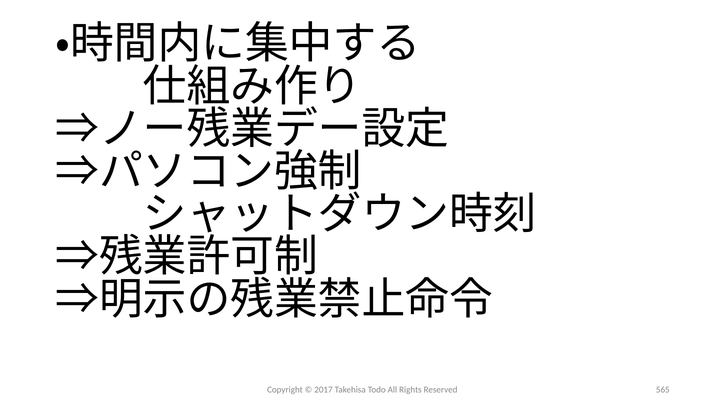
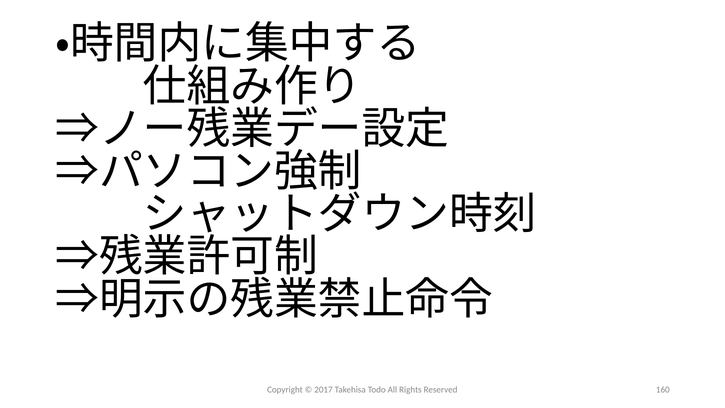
565: 565 -> 160
